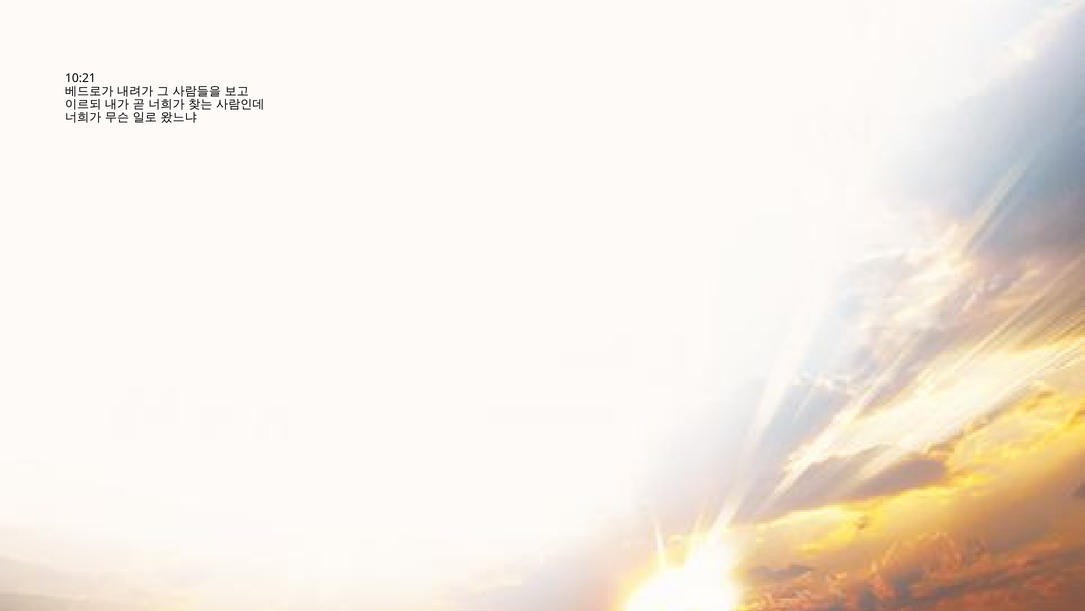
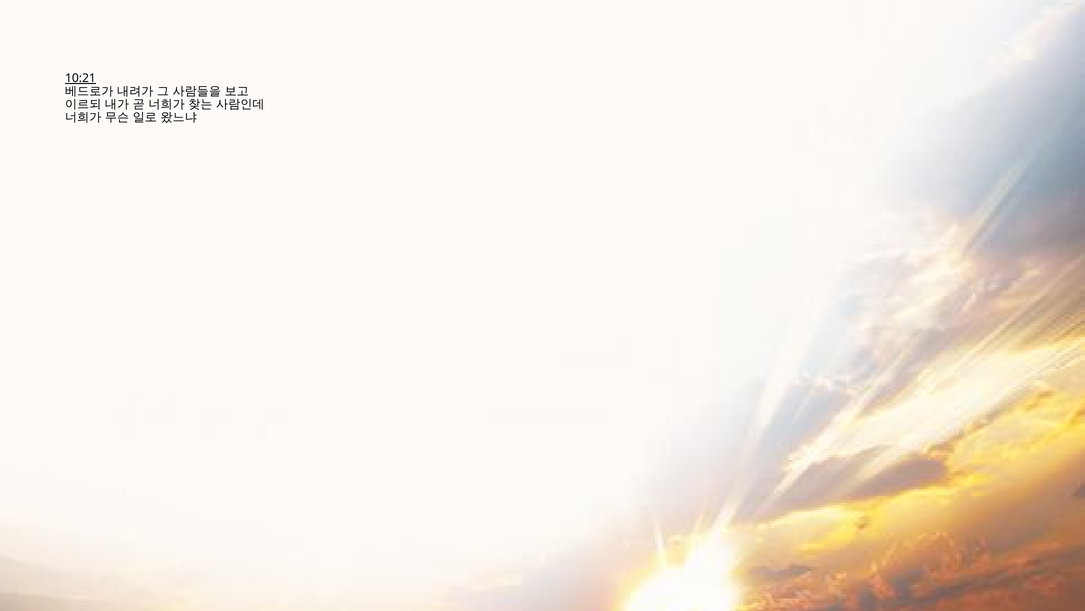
10:21 underline: none -> present
